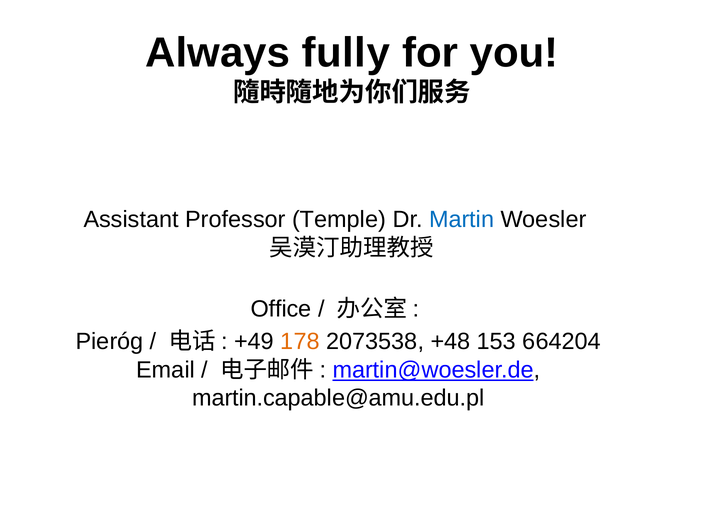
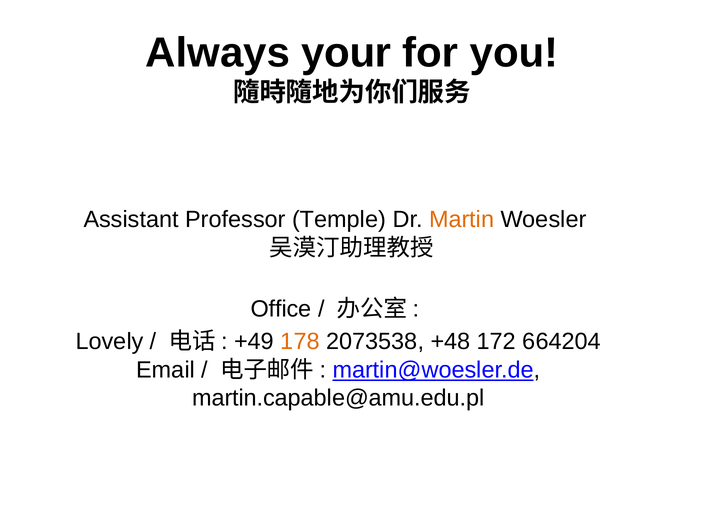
fully: fully -> your
Martin colour: blue -> orange
Pieróg: Pieróg -> Lovely
153: 153 -> 172
